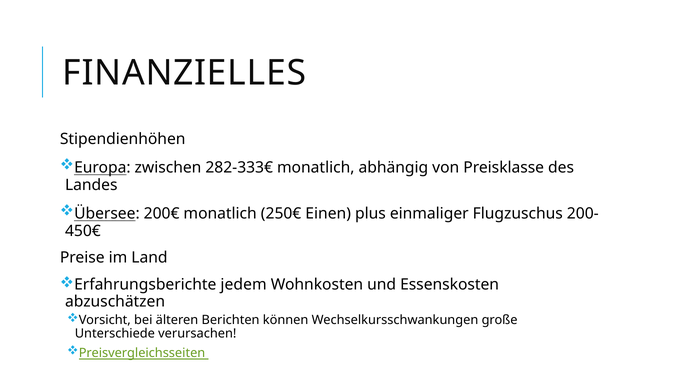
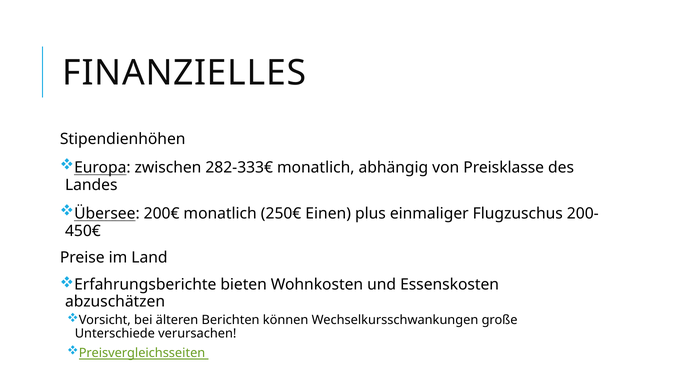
jedem: jedem -> bieten
